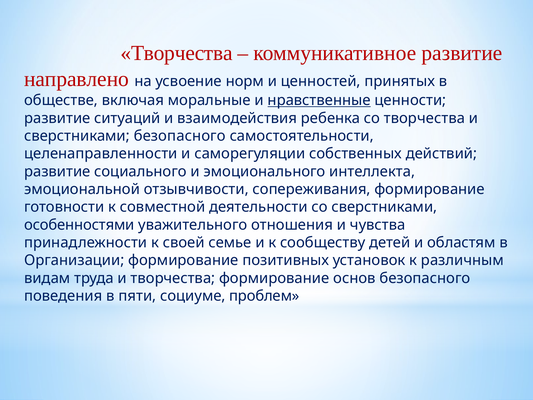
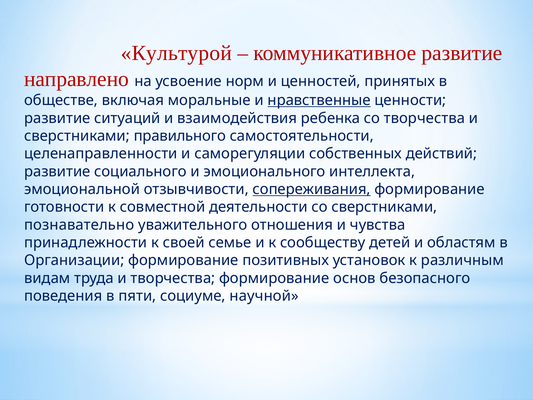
Творчества at (177, 53): Творчества -> Культурой
сверстниками безопасного: безопасного -> правильного
сопереживания underline: none -> present
особенностями: особенностями -> познавательно
проблем: проблем -> научной
